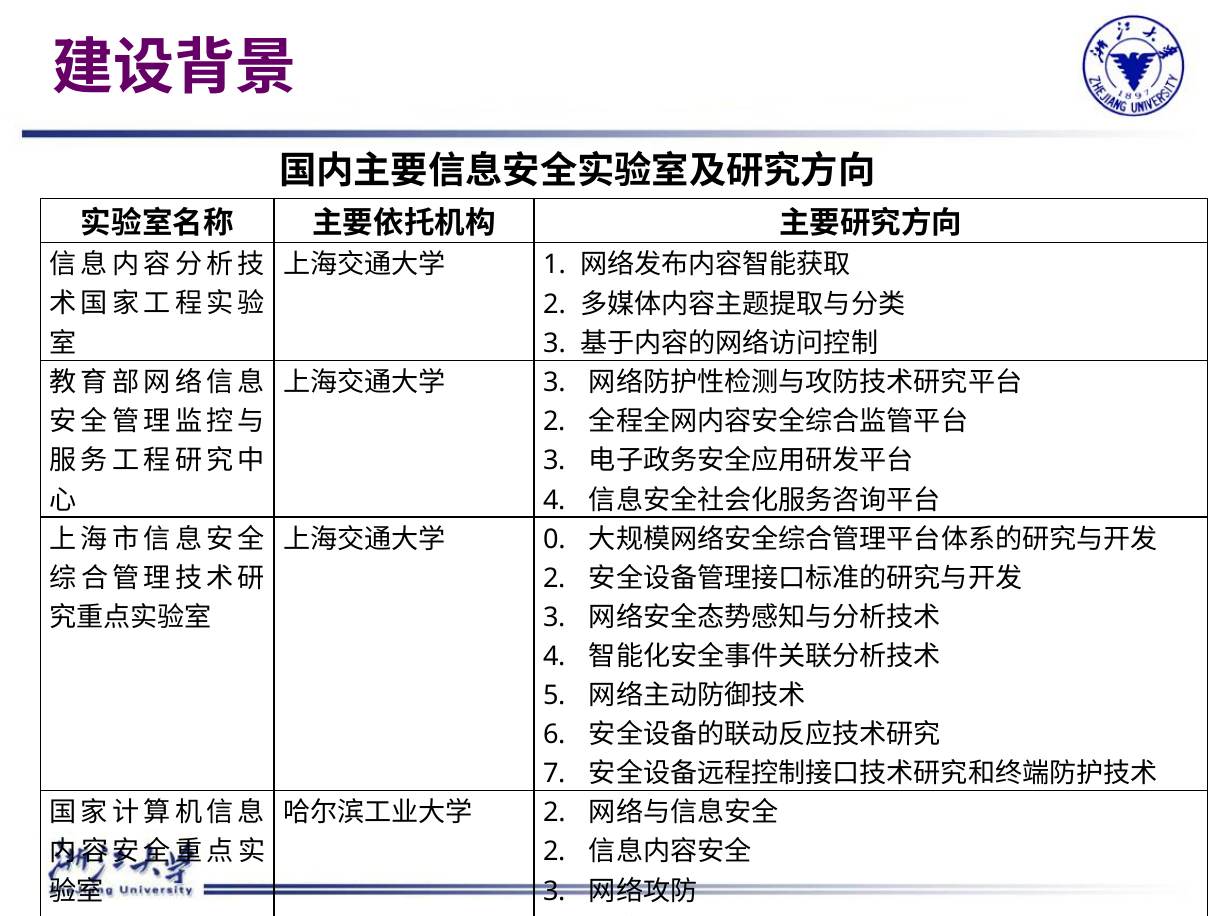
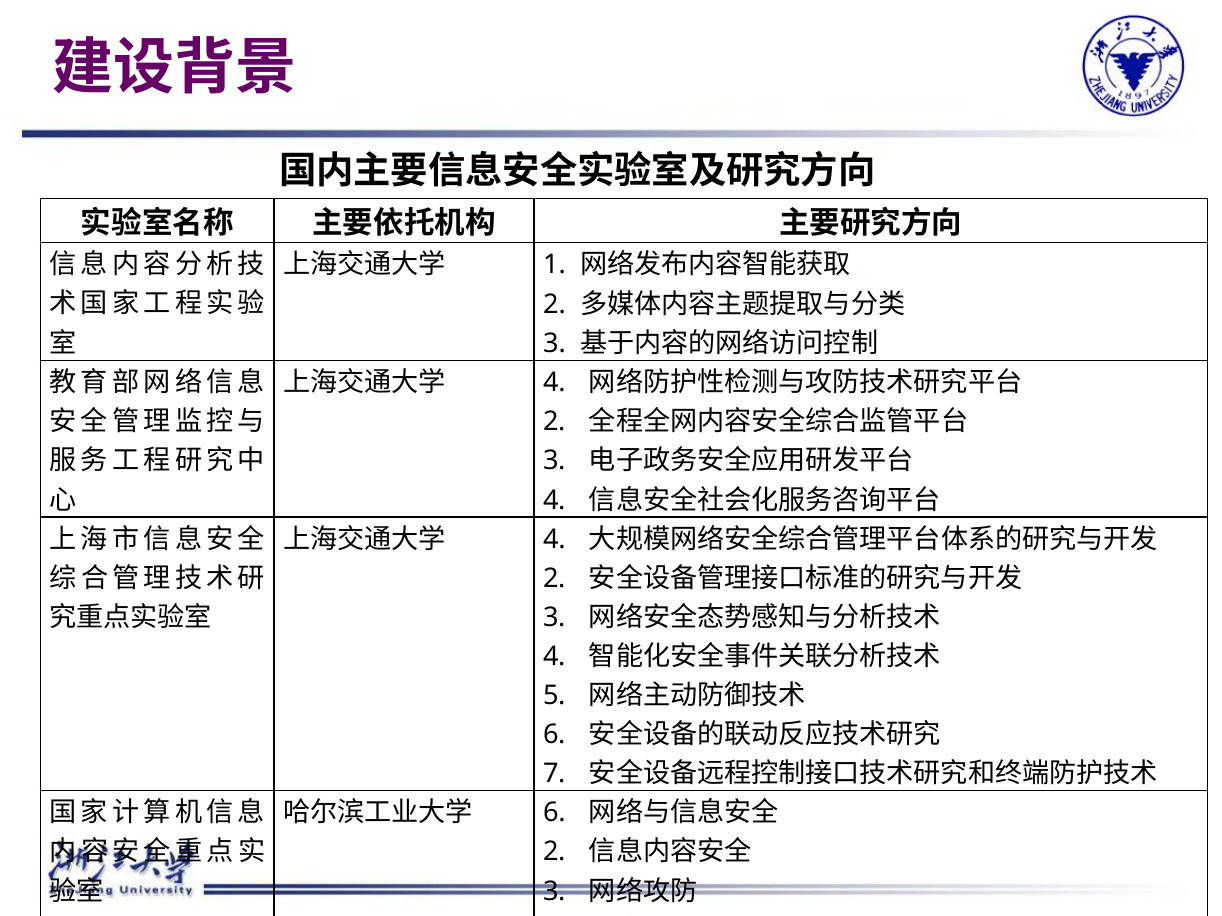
3 at (554, 383): 3 -> 4
0 at (554, 540): 0 -> 4
2 at (554, 813): 2 -> 6
